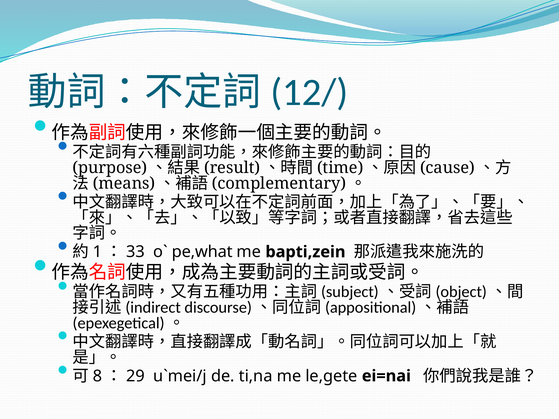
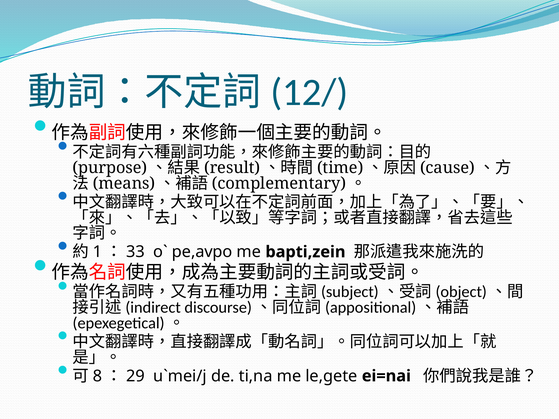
pe,what: pe,what -> pe,avpo
